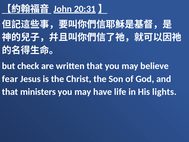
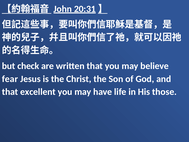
ministers: ministers -> excellent
lights: lights -> those
